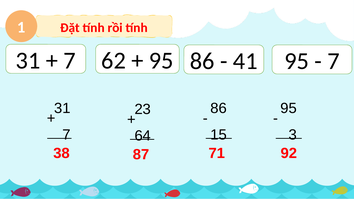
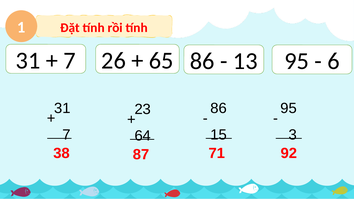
62: 62 -> 26
95 at (161, 61): 95 -> 65
41: 41 -> 13
7 at (333, 61): 7 -> 6
